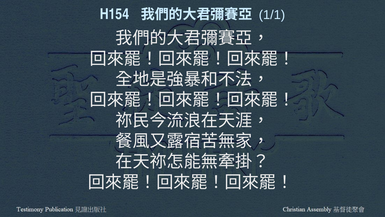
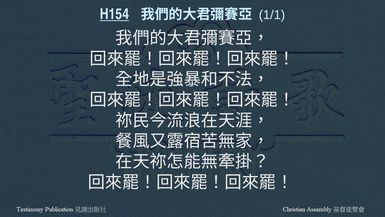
H154 underline: none -> present
